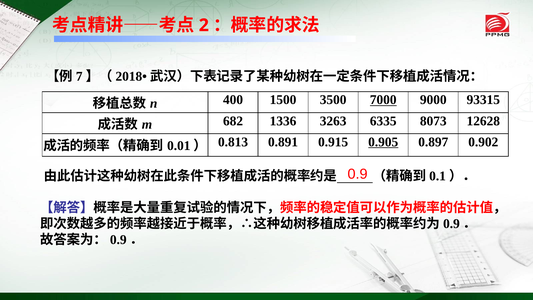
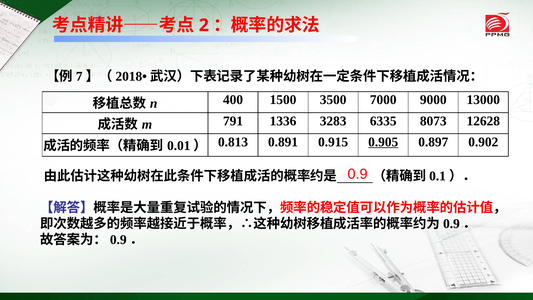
7000 underline: present -> none
93315: 93315 -> 13000
682: 682 -> 791
3263: 3263 -> 3283
